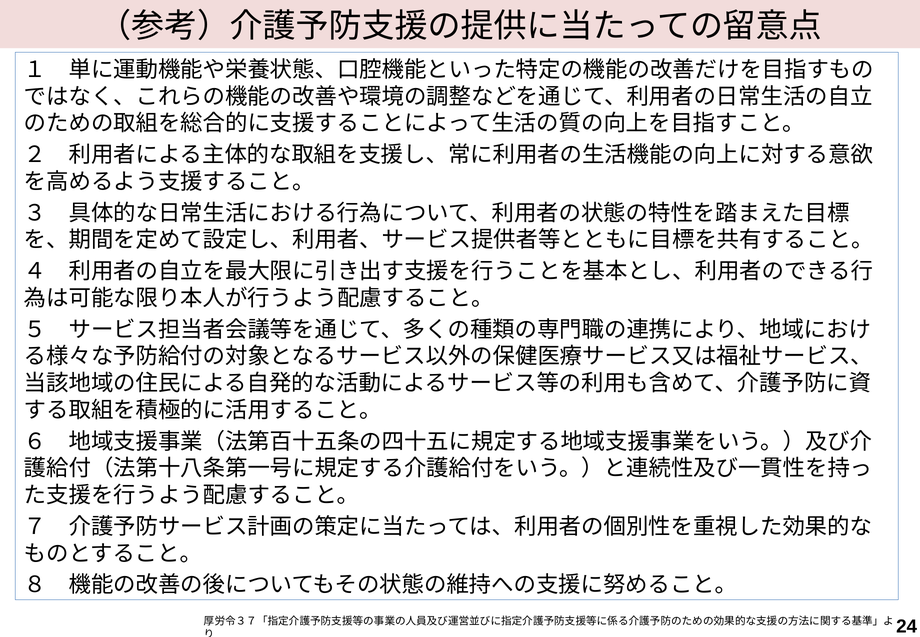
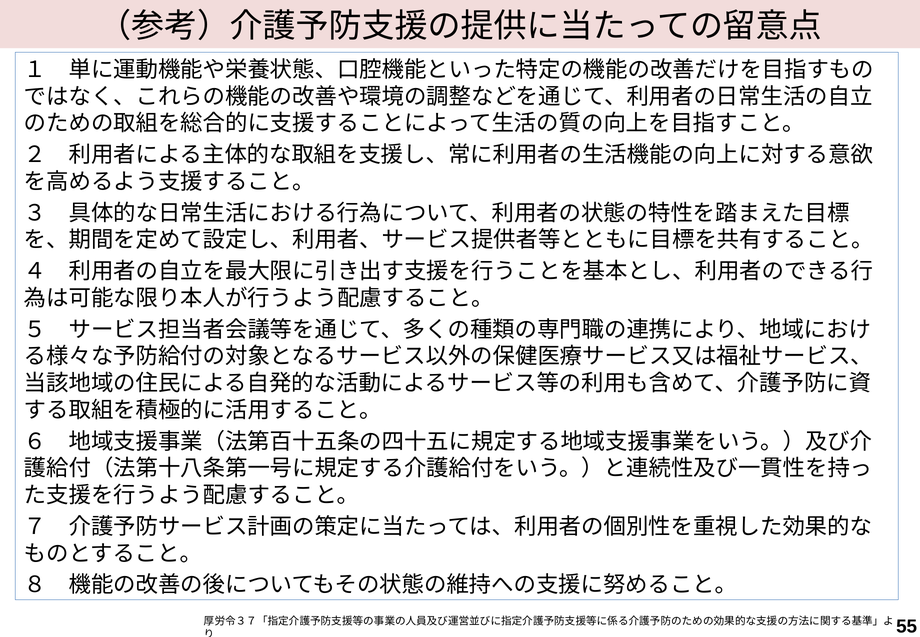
24: 24 -> 55
